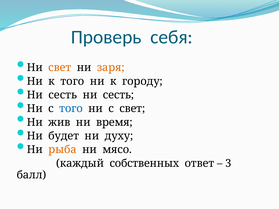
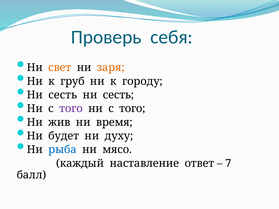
к того: того -> груб
того at (71, 109) colour: blue -> purple
свет at (132, 109): свет -> того
рыба colour: orange -> blue
собственных: собственных -> наставление
3: 3 -> 7
